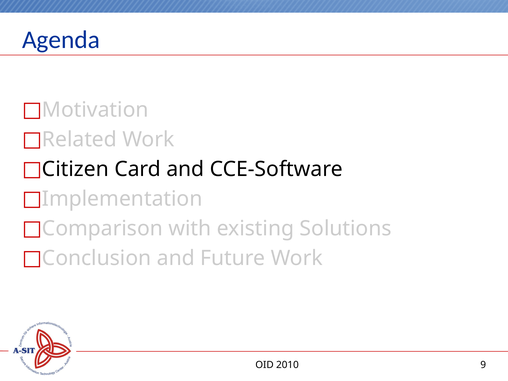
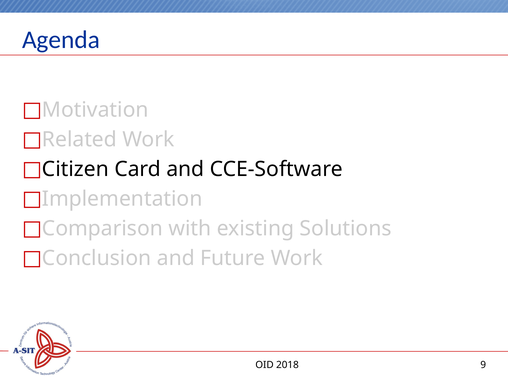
2010: 2010 -> 2018
